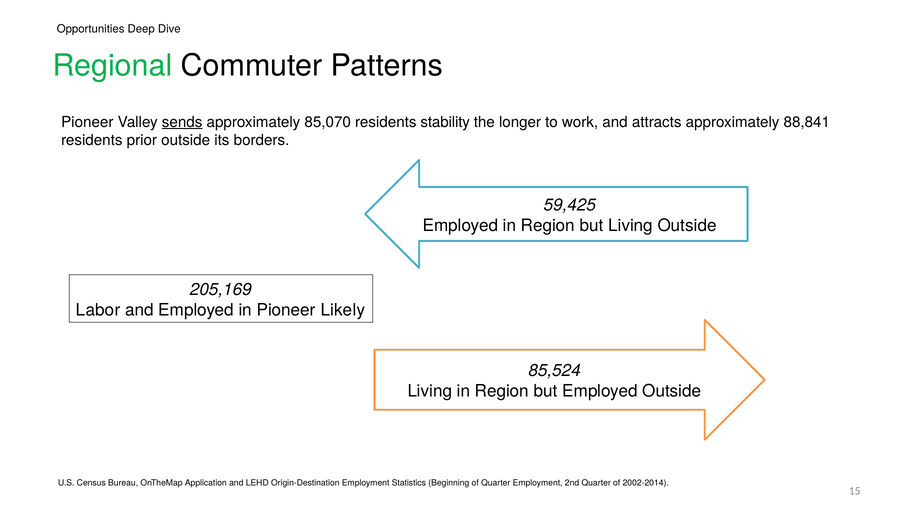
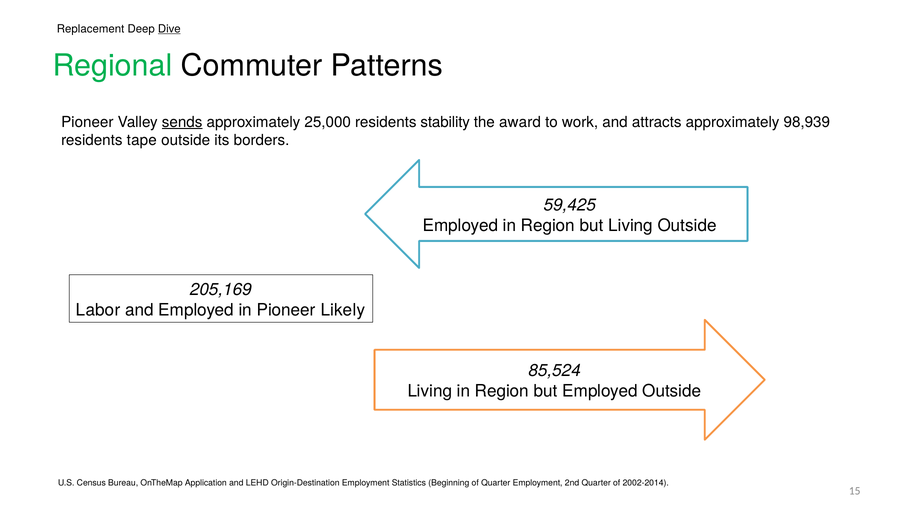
Opportunities: Opportunities -> Replacement
Dive underline: none -> present
85,070: 85,070 -> 25,000
longer: longer -> award
88,841: 88,841 -> 98,939
prior: prior -> tape
